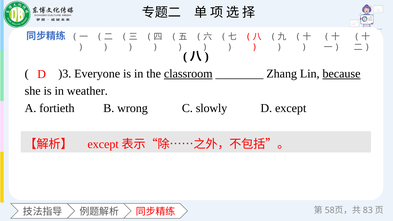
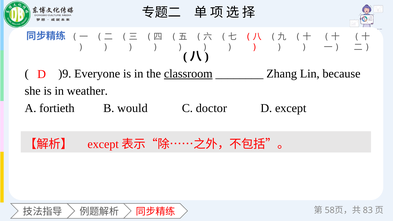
)3: )3 -> )9
because underline: present -> none
wrong: wrong -> would
slowly: slowly -> doctor
